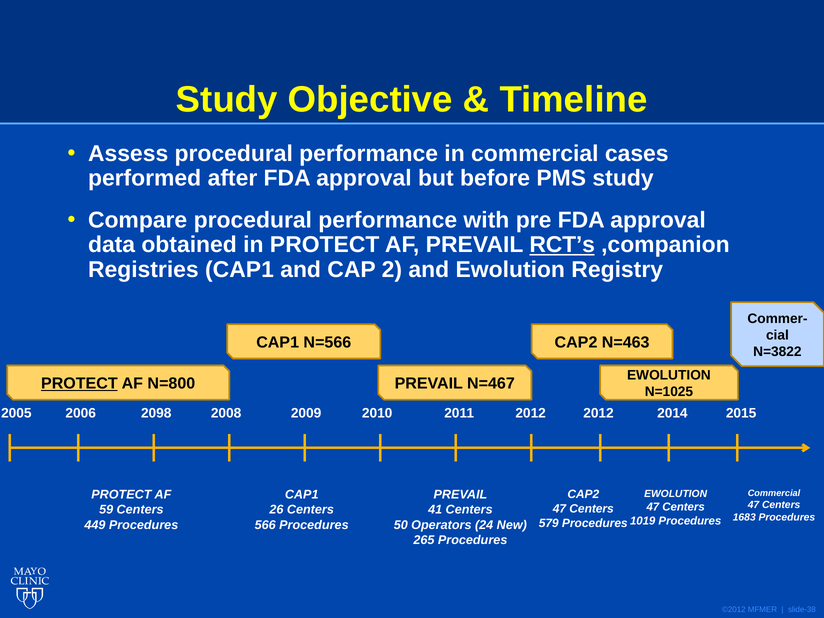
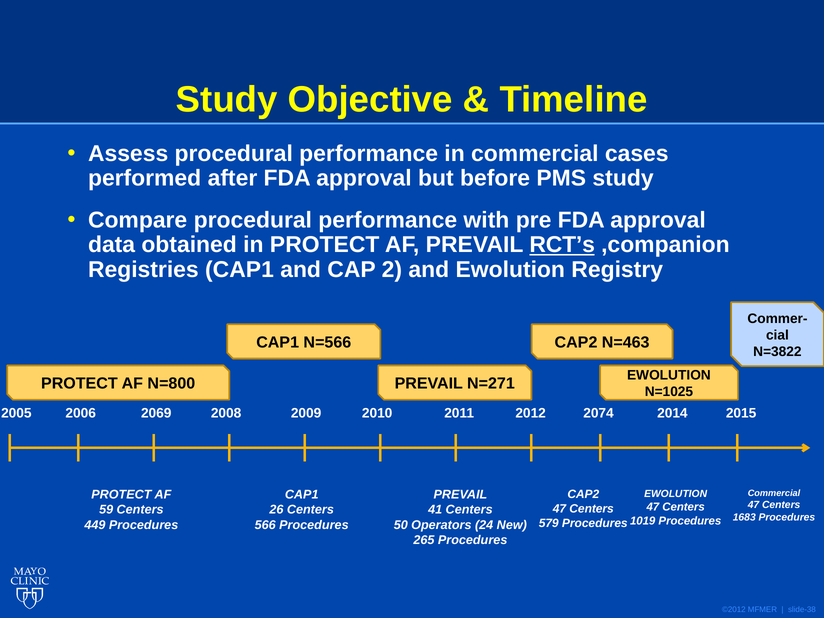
PROTECT at (79, 384) underline: present -> none
N=467: N=467 -> N=271
2098: 2098 -> 2069
2012 2012: 2012 -> 2074
